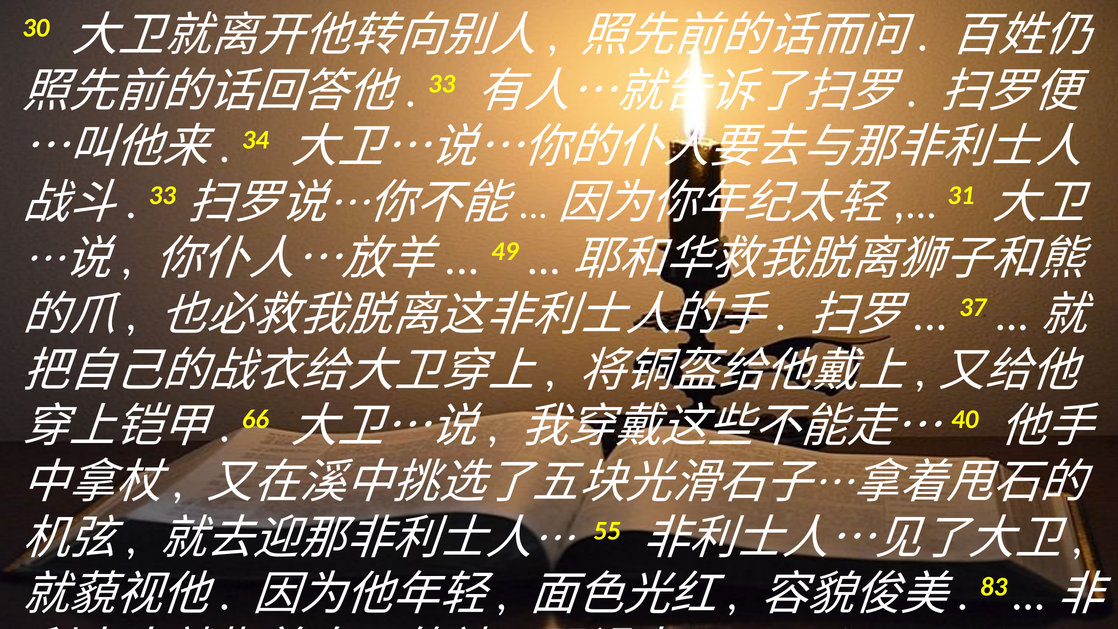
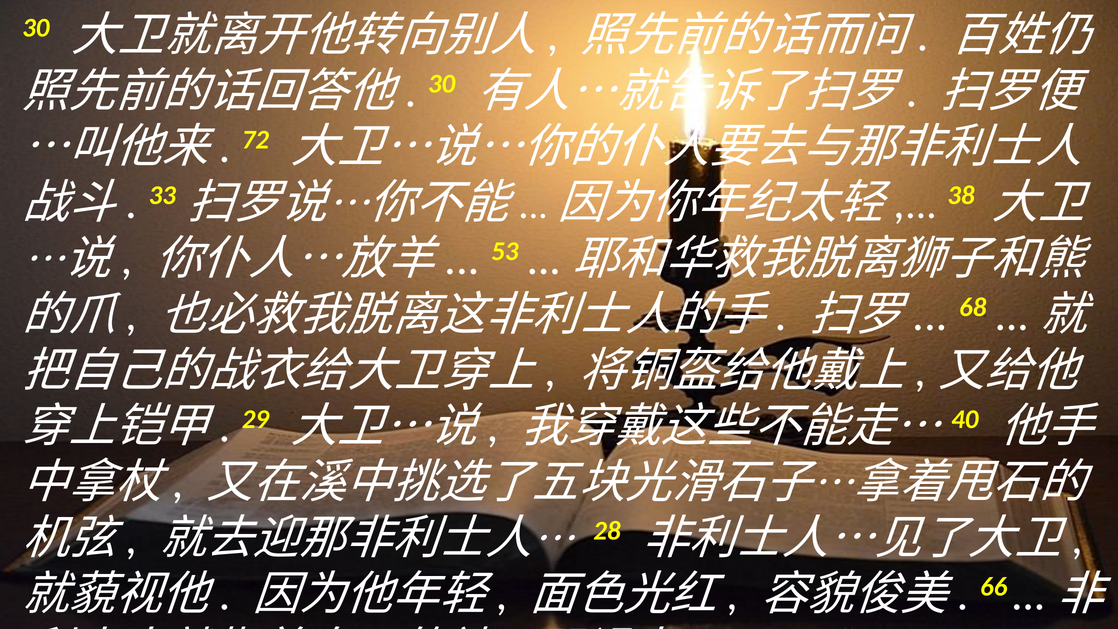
33 at (442, 84): 33 -> 30
34: 34 -> 72
31: 31 -> 38
49: 49 -> 53
37: 37 -> 68
66: 66 -> 29
55: 55 -> 28
83: 83 -> 66
